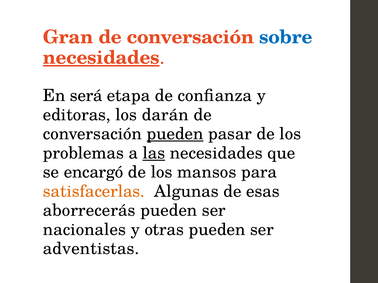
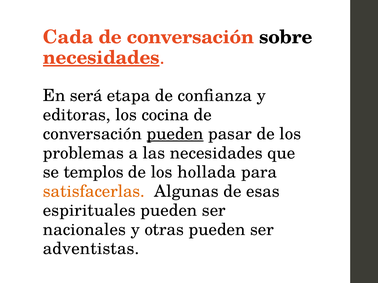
Gran: Gran -> Cada
sobre colour: blue -> black
darán: darán -> cocina
las underline: present -> none
encargó: encargó -> templos
mansos: mansos -> hollada
aborrecerás: aborrecerás -> espirituales
